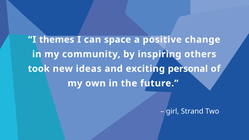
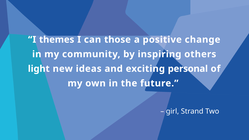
space: space -> those
took: took -> light
